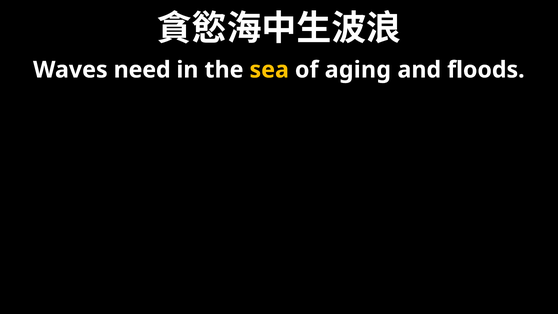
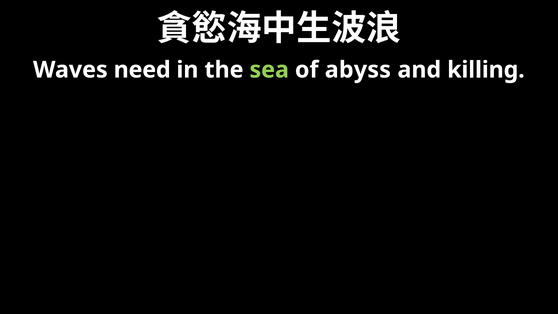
sea colour: yellow -> light green
aging: aging -> abyss
floods: floods -> killing
